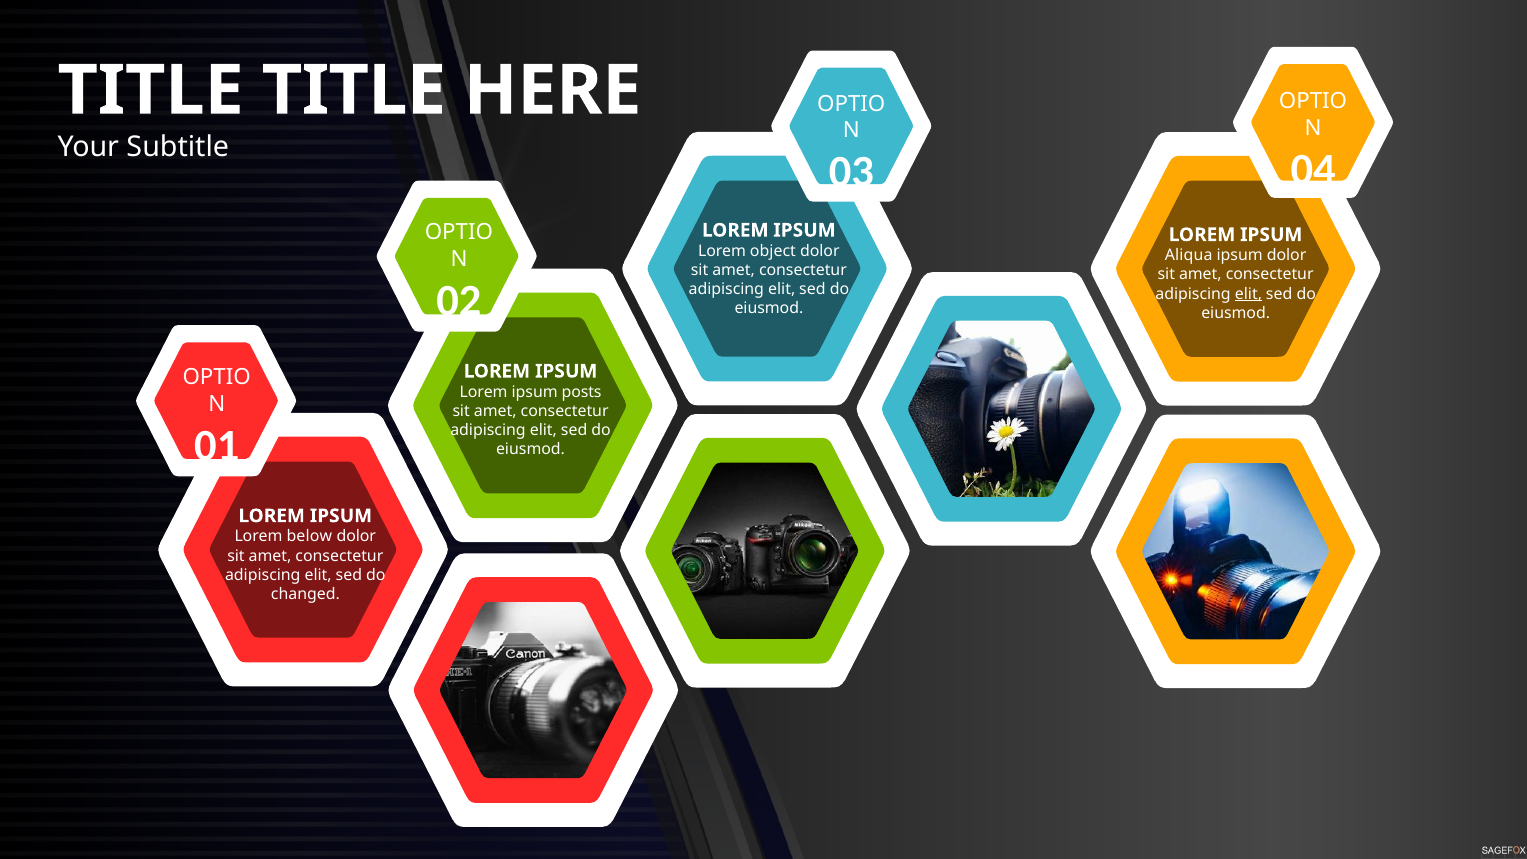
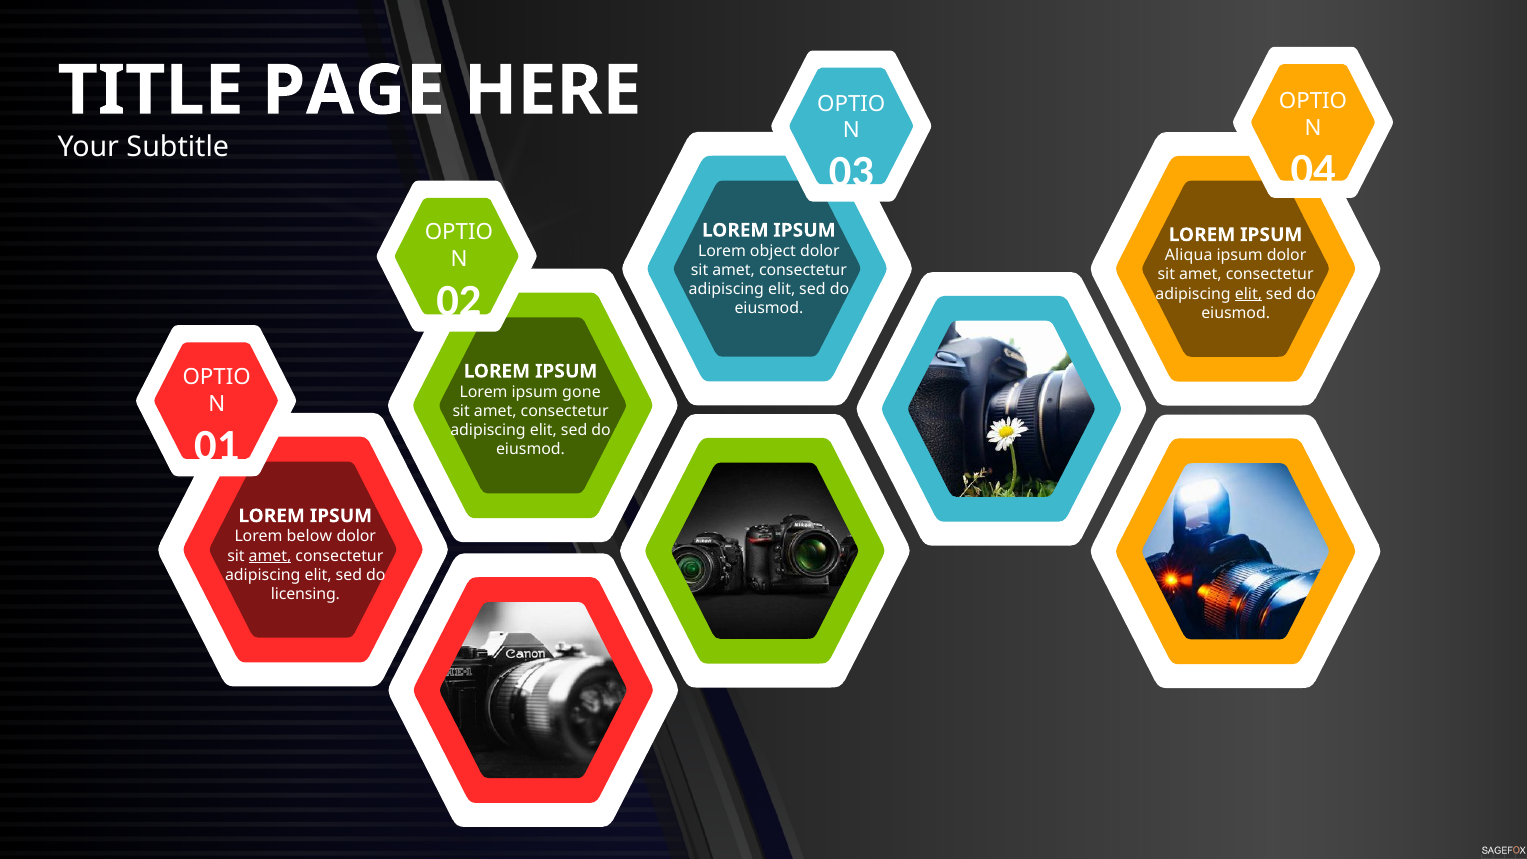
TITLE at (354, 91): TITLE -> PAGE
posts: posts -> gone
amet at (270, 556) underline: none -> present
changed: changed -> licensing
